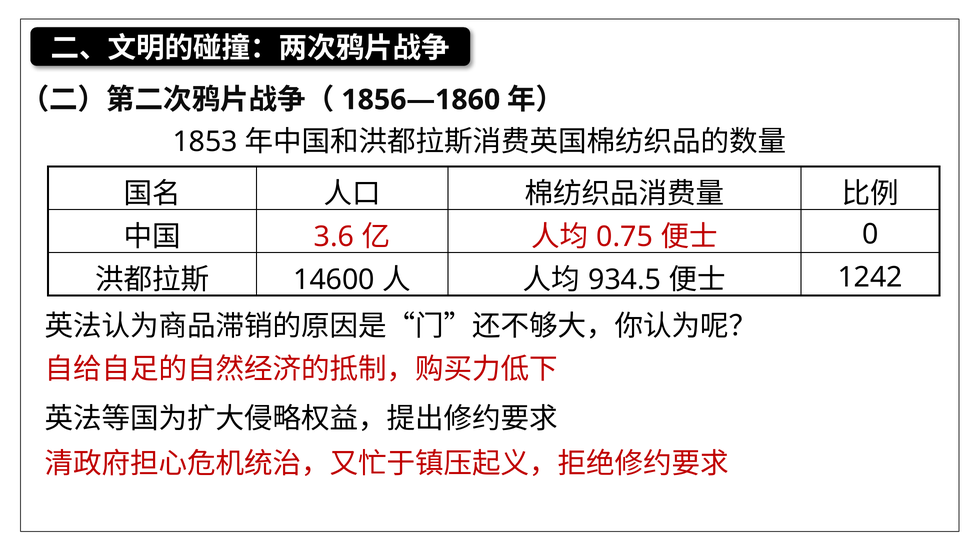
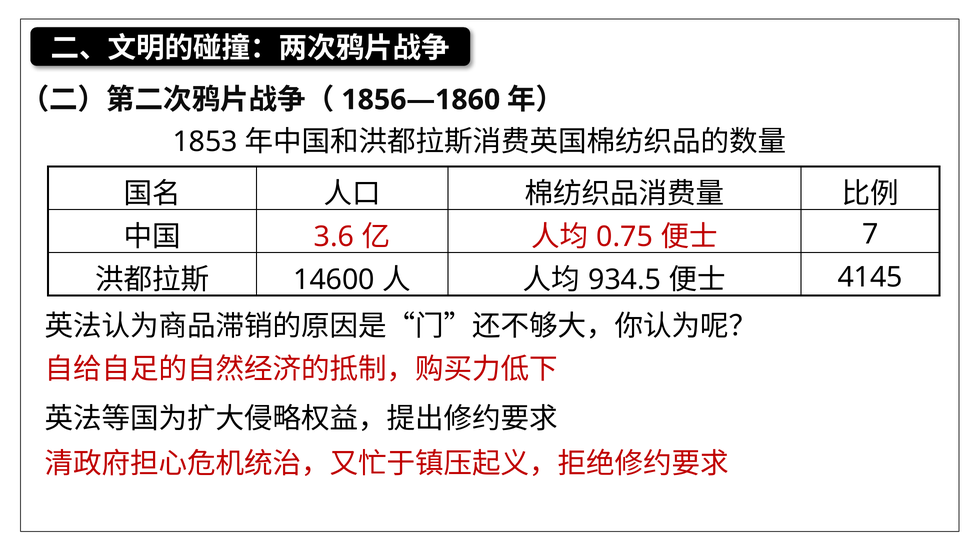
0: 0 -> 7
1242: 1242 -> 4145
